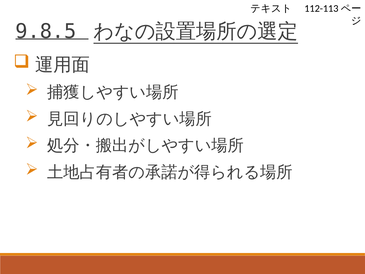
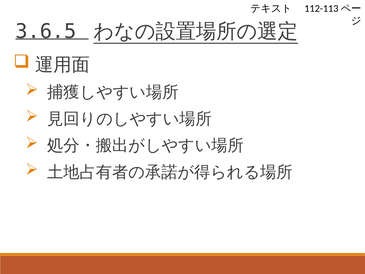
9.8.5: 9.8.5 -> 3.6.5
